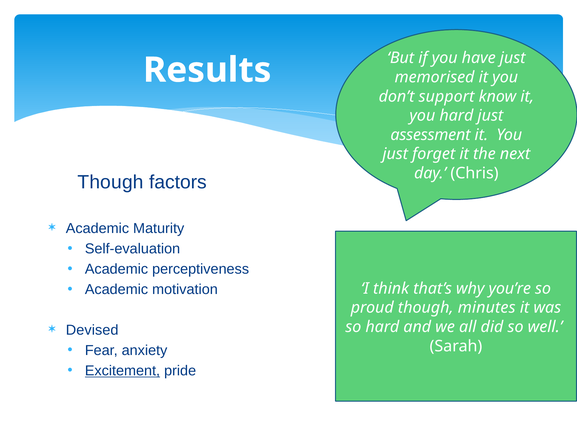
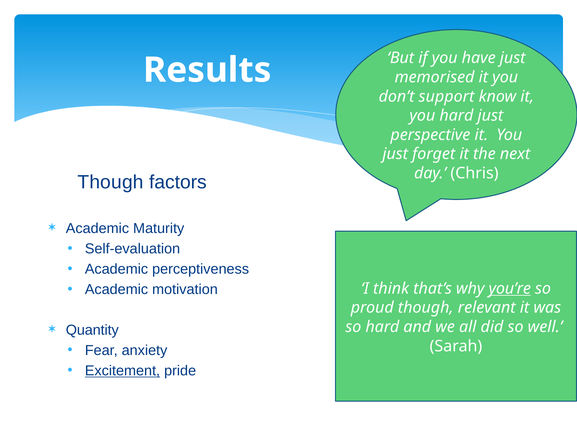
assessment: assessment -> perspective
you’re underline: none -> present
minutes: minutes -> relevant
Devised: Devised -> Quantity
